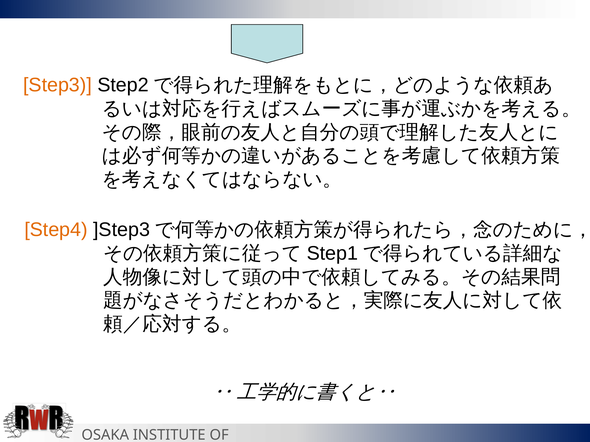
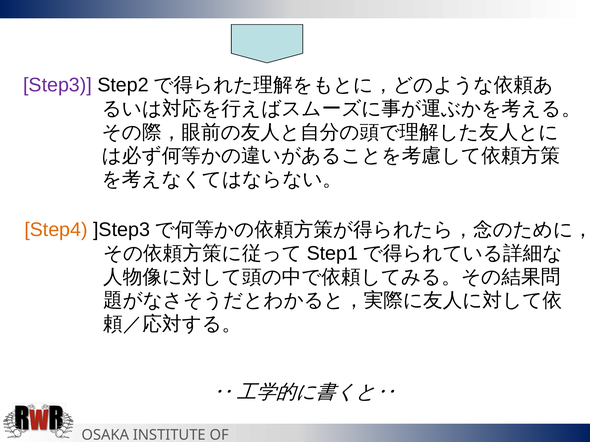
Step3 colour: orange -> purple
